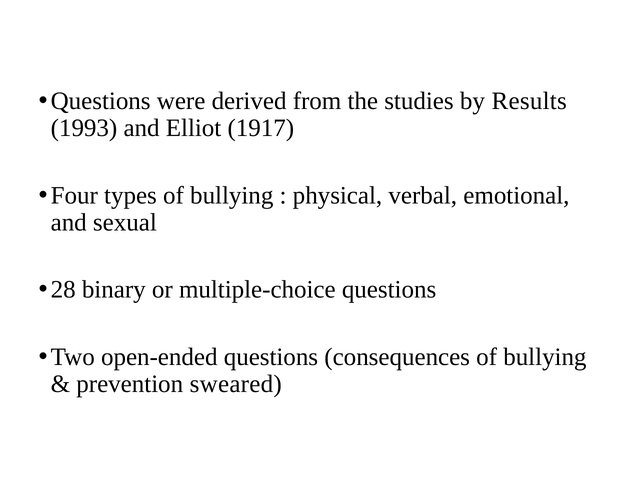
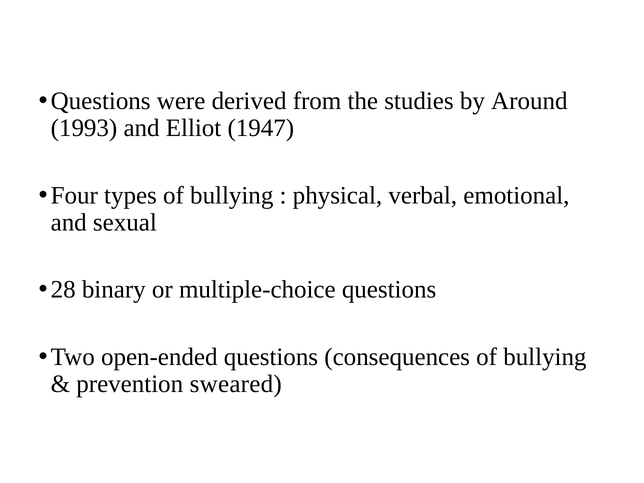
Results: Results -> Around
1917: 1917 -> 1947
